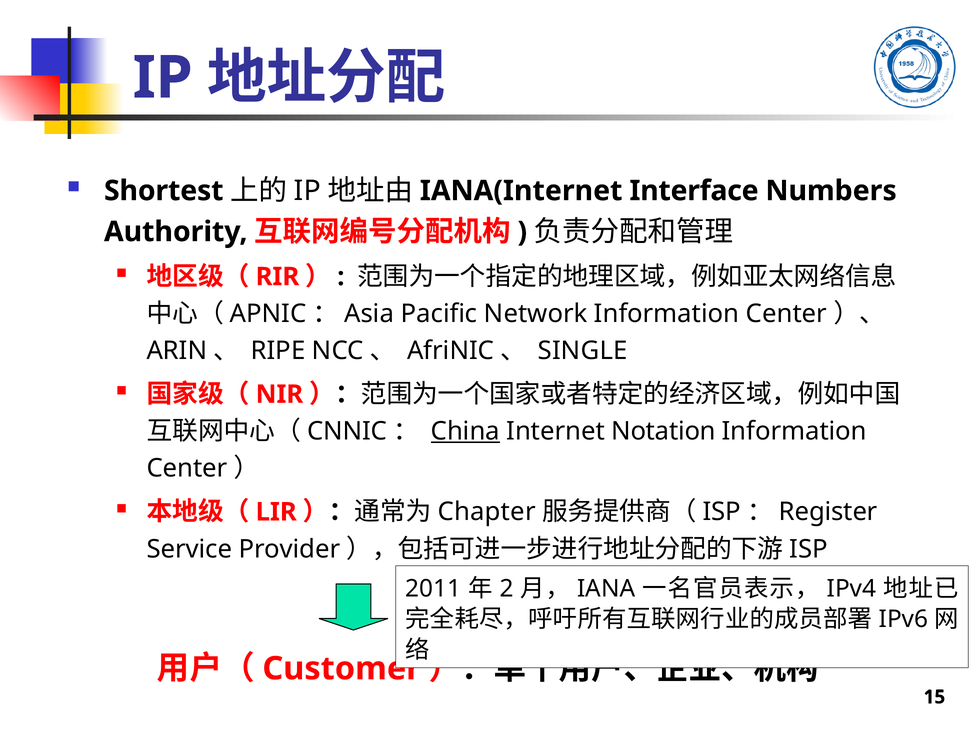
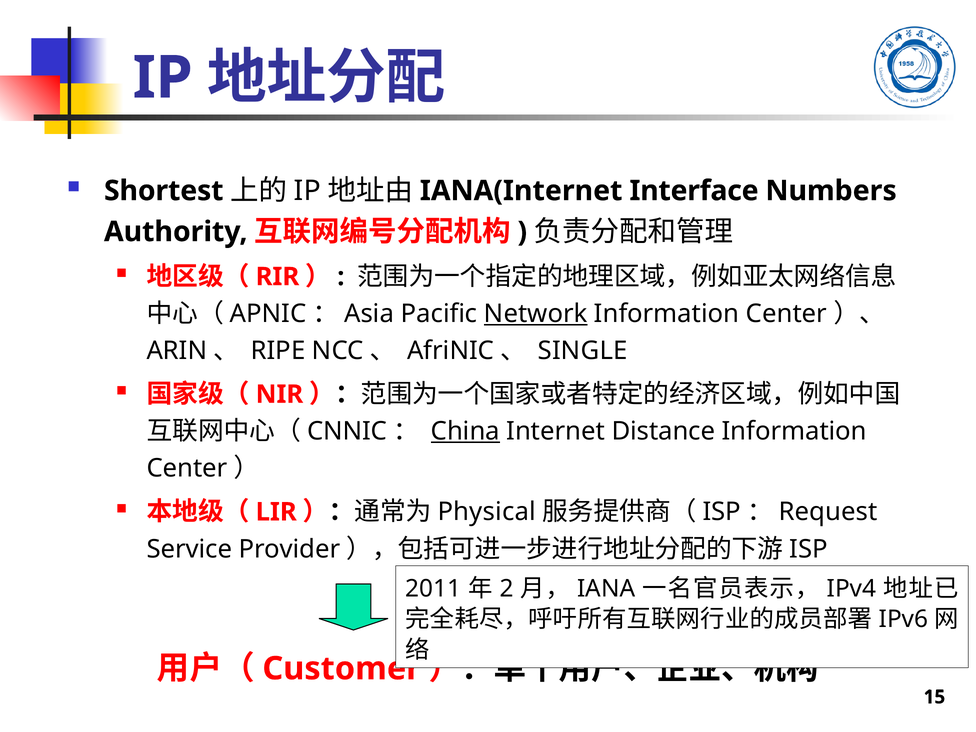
Network underline: none -> present
Notation: Notation -> Distance
Chapter: Chapter -> Physical
Register: Register -> Request
